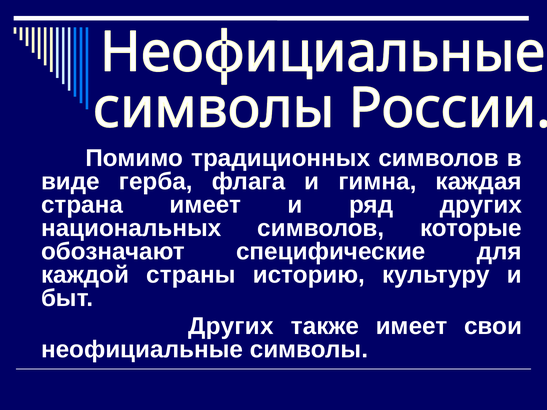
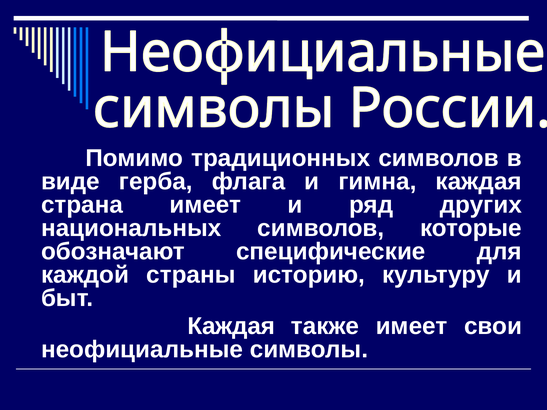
Других at (231, 326): Других -> Каждая
